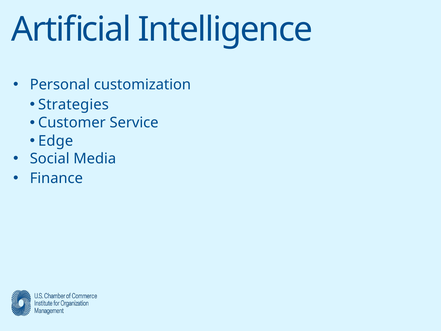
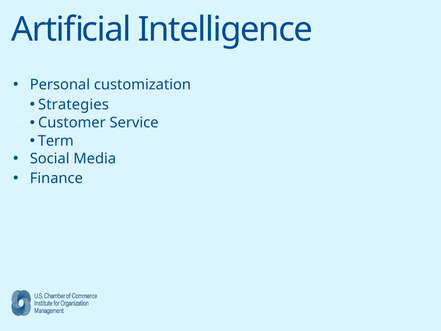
Edge: Edge -> Term
